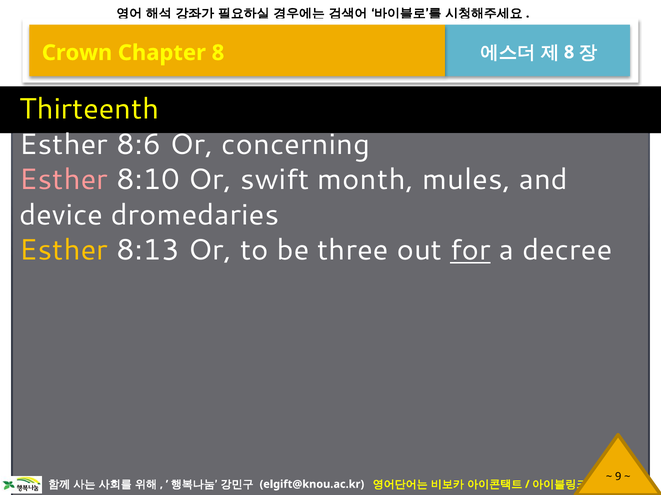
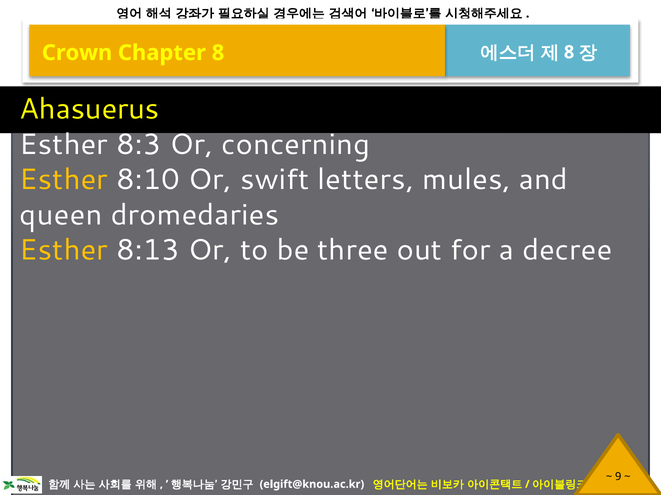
Thirteenth: Thirteenth -> Ahasuerus
8:6: 8:6 -> 8:3
Esther at (64, 180) colour: pink -> yellow
month: month -> letters
device: device -> queen
for underline: present -> none
